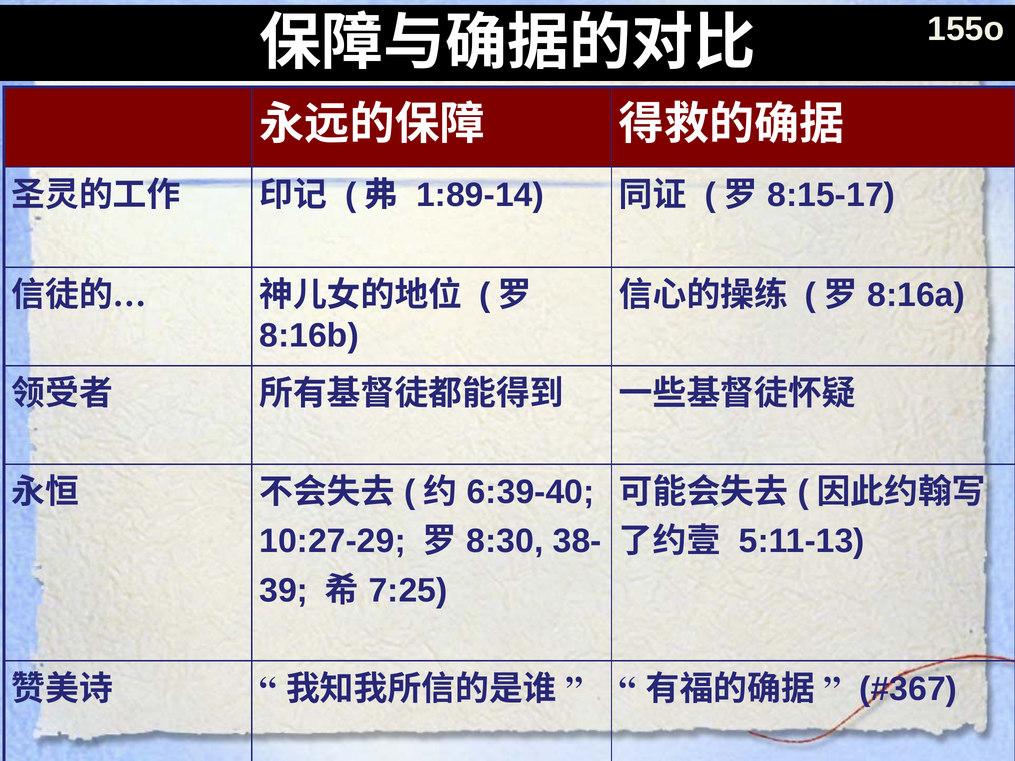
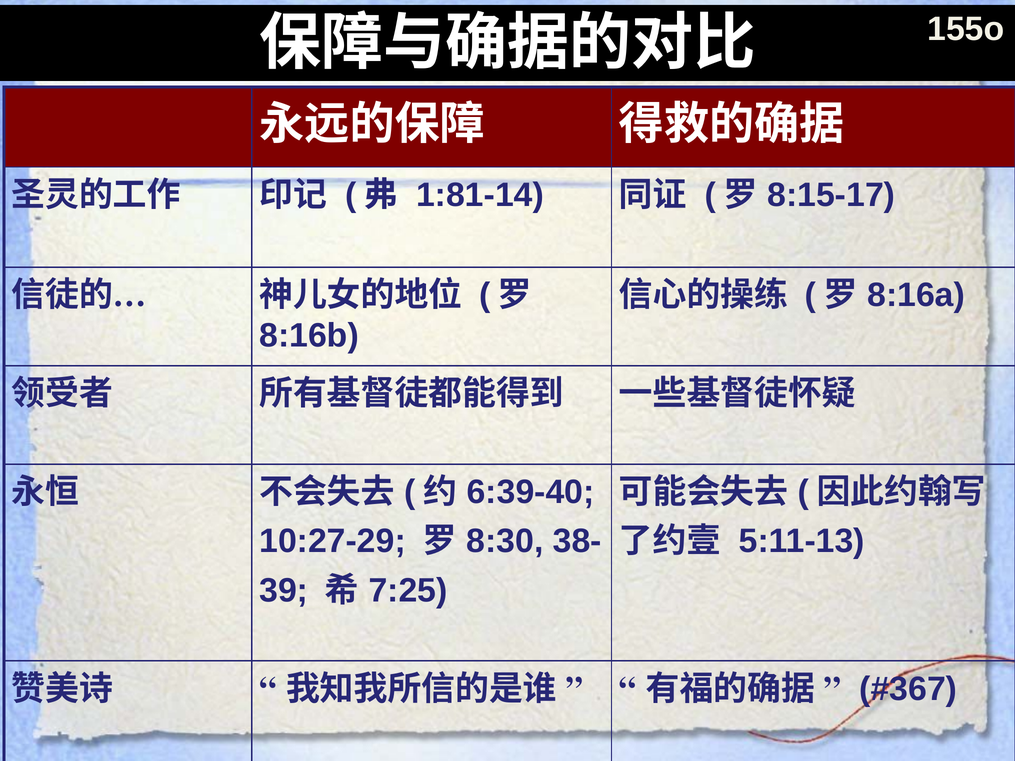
1:89-14: 1:89-14 -> 1:81-14
